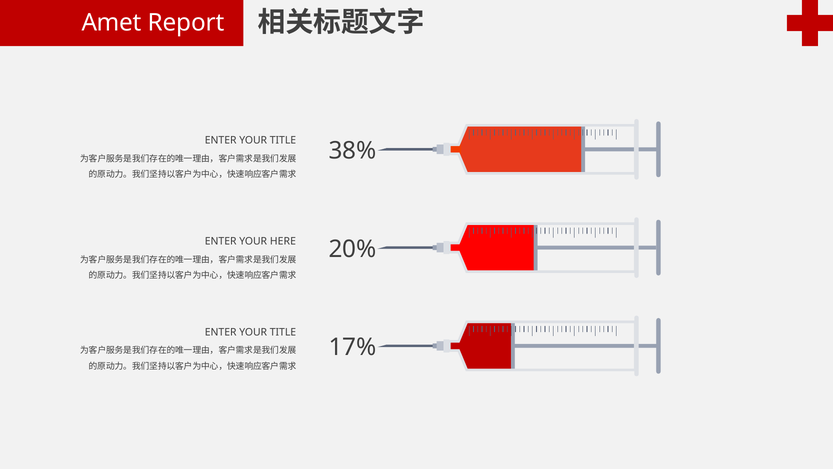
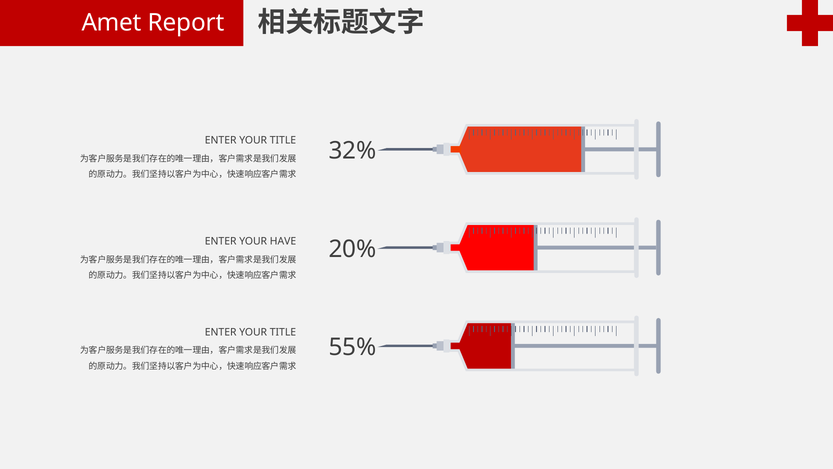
38%: 38% -> 32%
HERE: HERE -> HAVE
17%: 17% -> 55%
